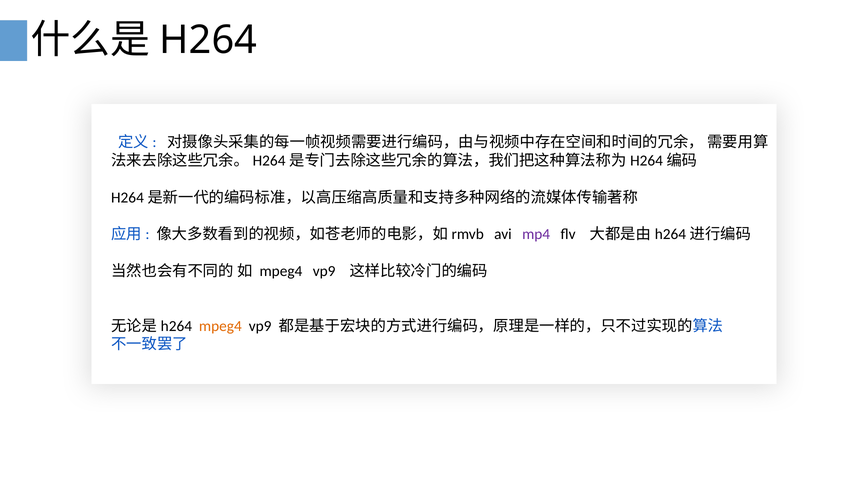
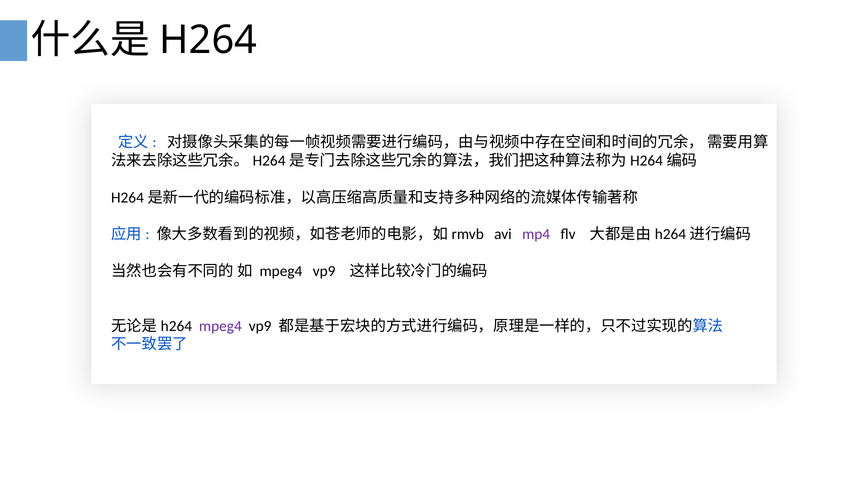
mpeg4 at (220, 326) colour: orange -> purple
